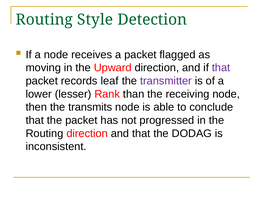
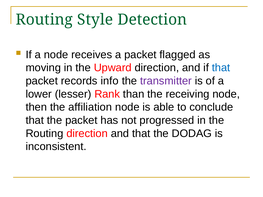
that at (221, 68) colour: purple -> blue
leaf: leaf -> info
transmits: transmits -> affiliation
